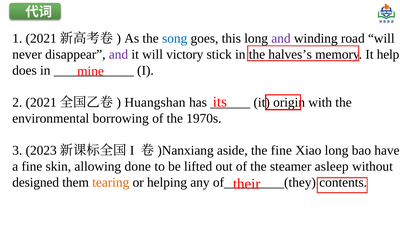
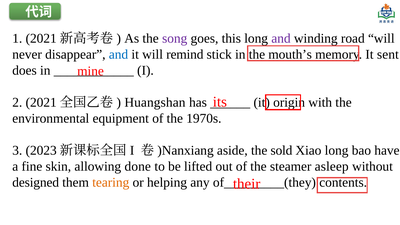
song colour: blue -> purple
and at (119, 54) colour: purple -> blue
victory: victory -> remind
halves’s: halves’s -> mouth’s
help: help -> sent
borrowing: borrowing -> equipment
the fine: fine -> sold
